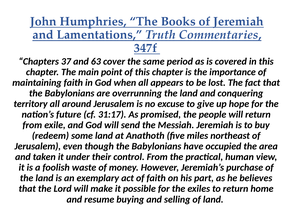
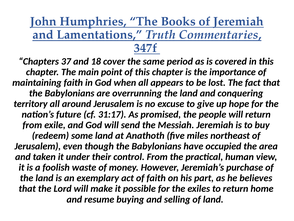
63: 63 -> 18
